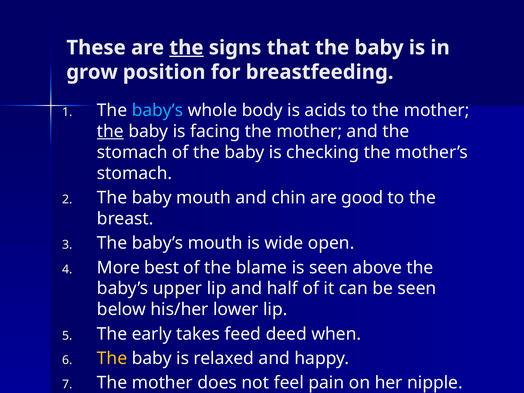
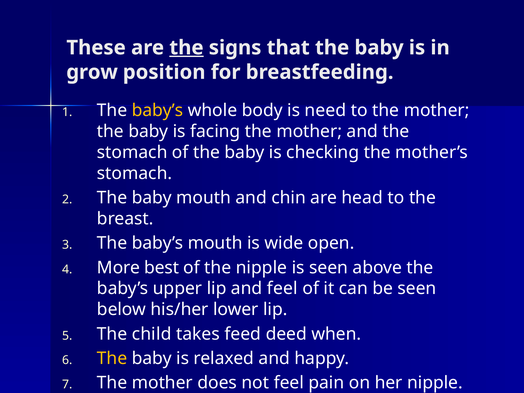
baby’s at (158, 110) colour: light blue -> yellow
acids: acids -> need
the at (110, 131) underline: present -> none
good: good -> head
the blame: blame -> nipple
and half: half -> feel
early: early -> child
